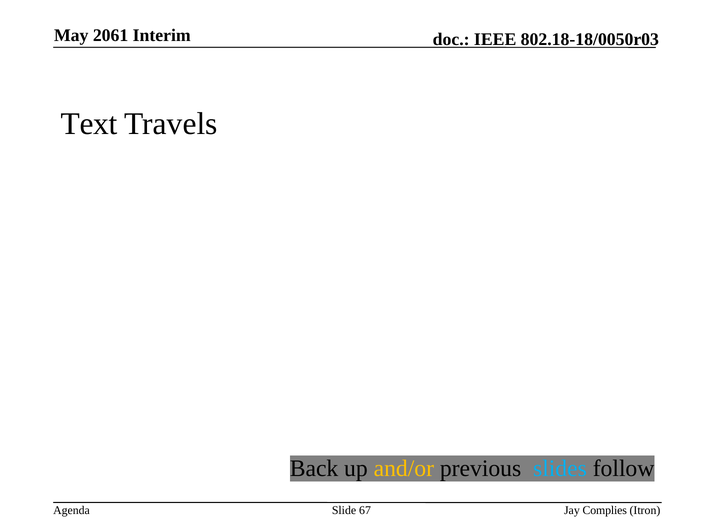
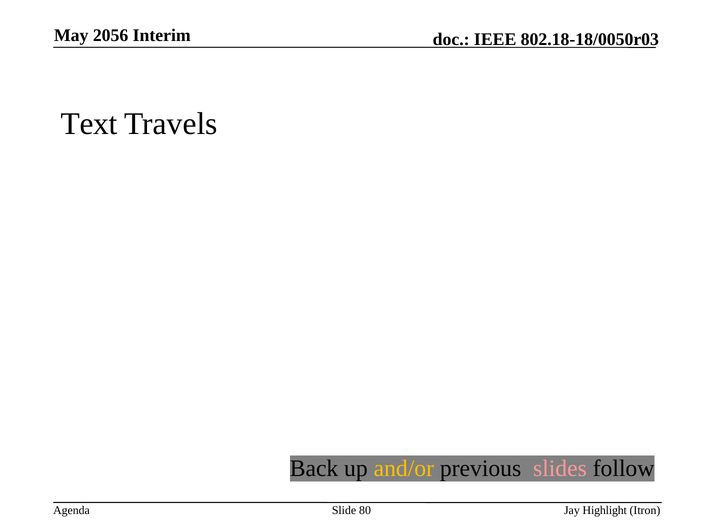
2061: 2061 -> 2056
slides colour: light blue -> pink
67: 67 -> 80
Complies: Complies -> Highlight
